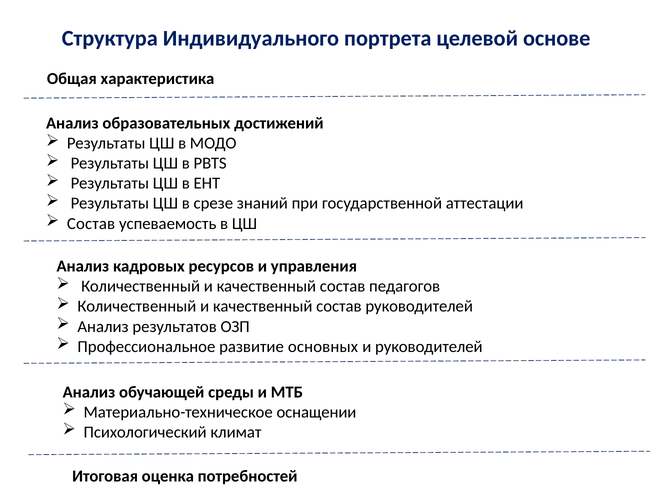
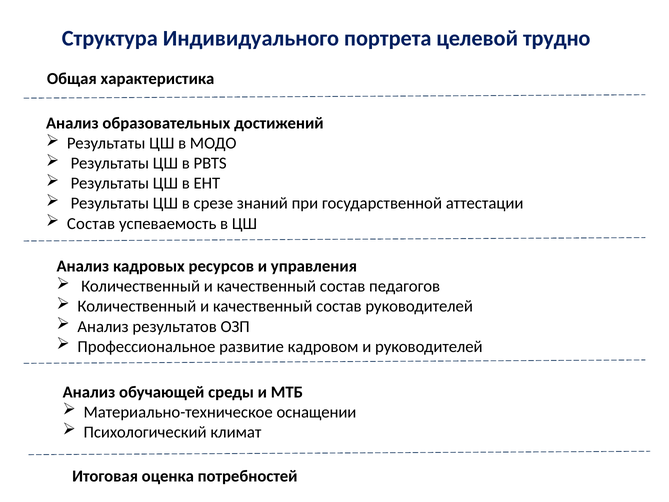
основе: основе -> трудно
основных: основных -> кадровом
